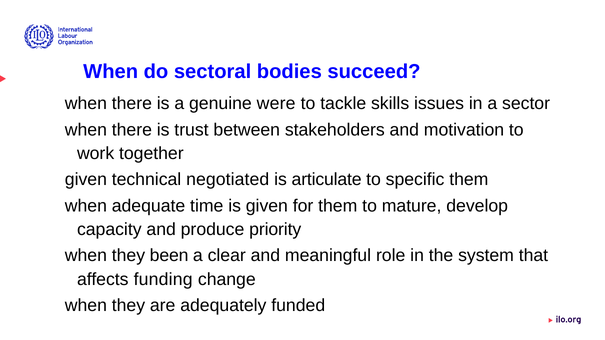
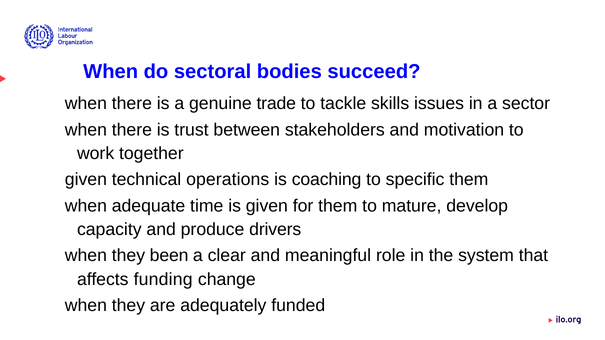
were: were -> trade
negotiated: negotiated -> operations
articulate: articulate -> coaching
priority: priority -> drivers
